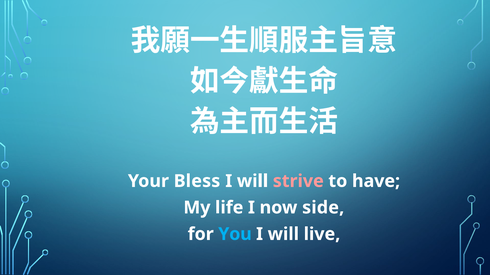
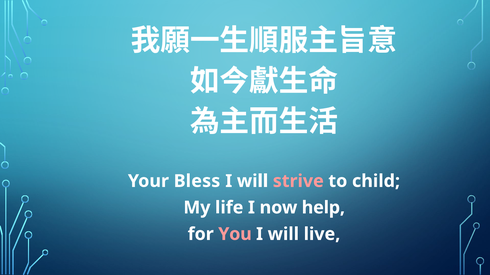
have: have -> child
side: side -> help
You colour: light blue -> pink
